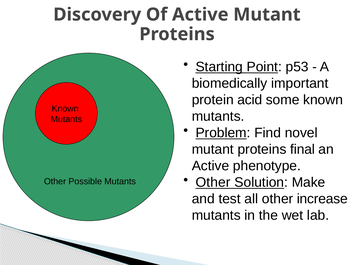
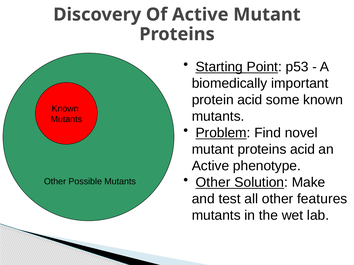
proteins final: final -> acid
increase: increase -> features
